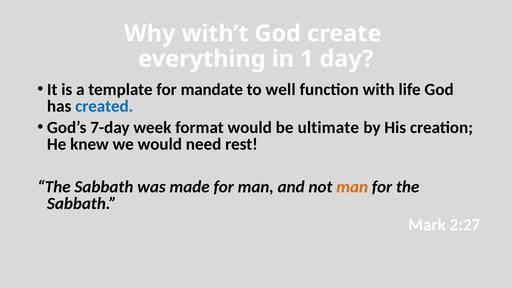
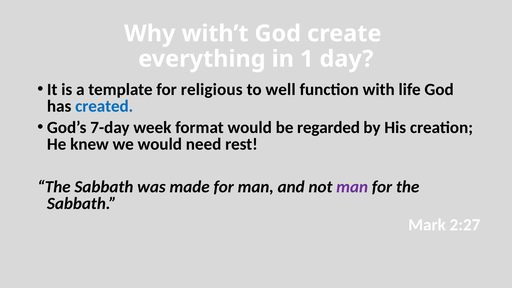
mandate: mandate -> religious
ultimate: ultimate -> regarded
man at (352, 187) colour: orange -> purple
